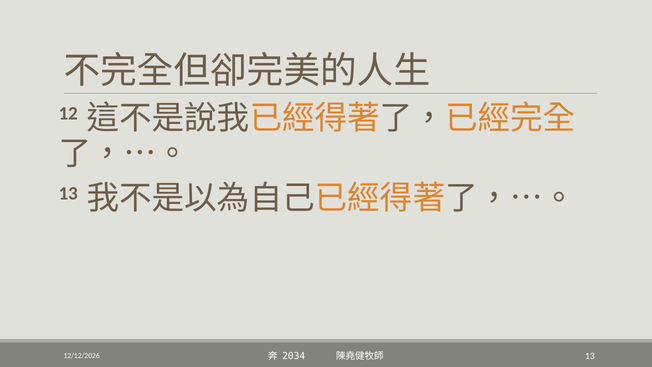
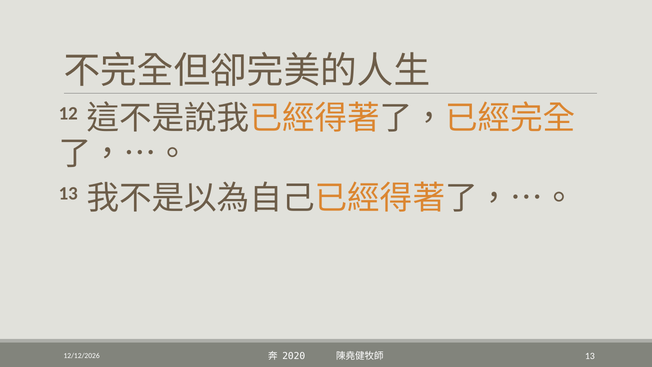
2034: 2034 -> 2020
